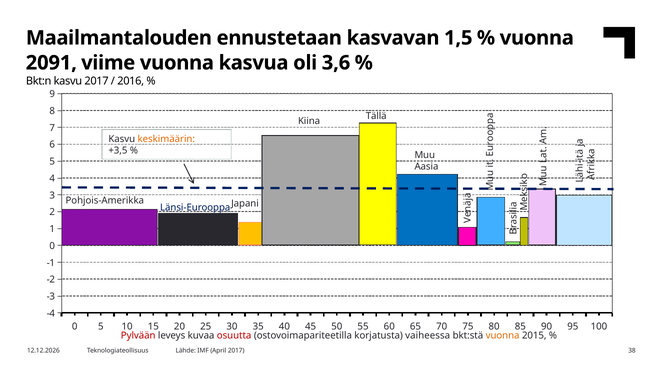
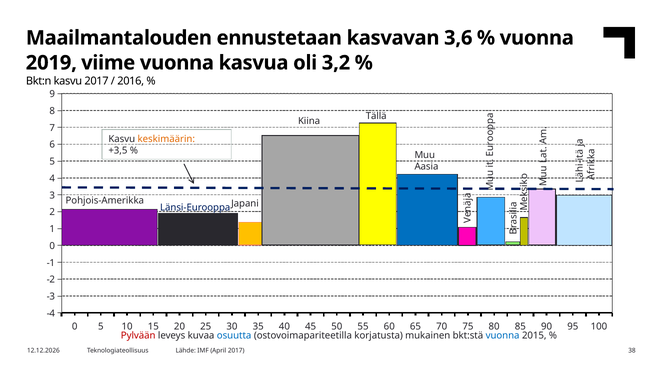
1,5: 1,5 -> 3,6
2091: 2091 -> 2019
3,6: 3,6 -> 3,2
osuutta colour: red -> blue
vaiheessa: vaiheessa -> mukainen
vuonna at (503, 335) colour: orange -> blue
